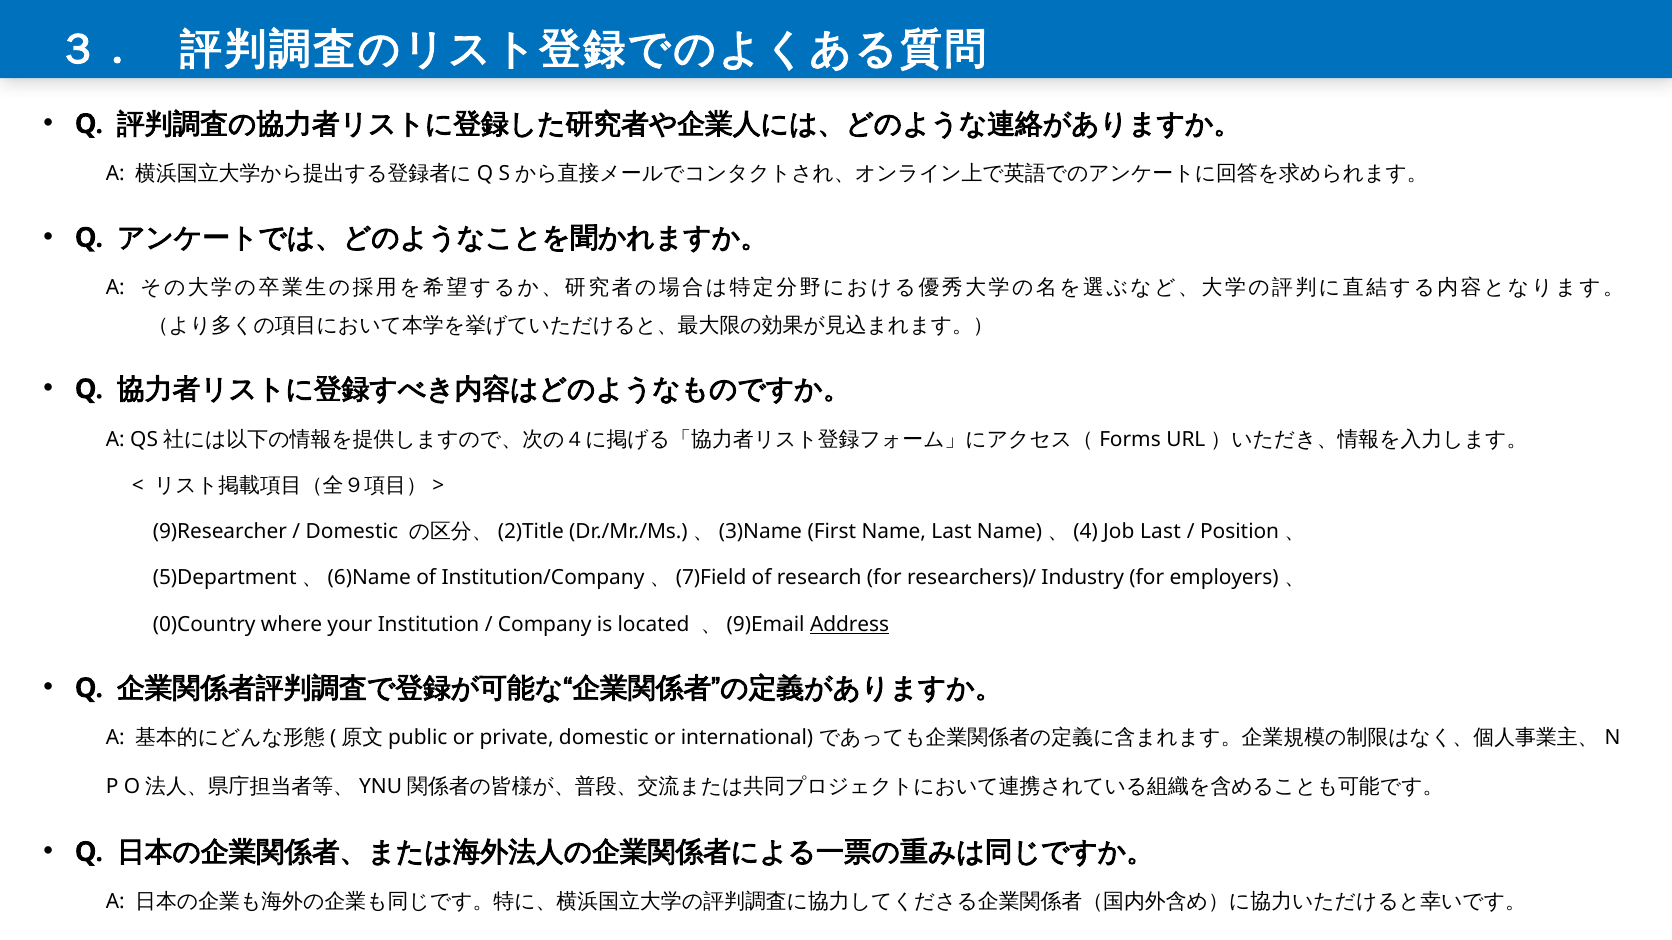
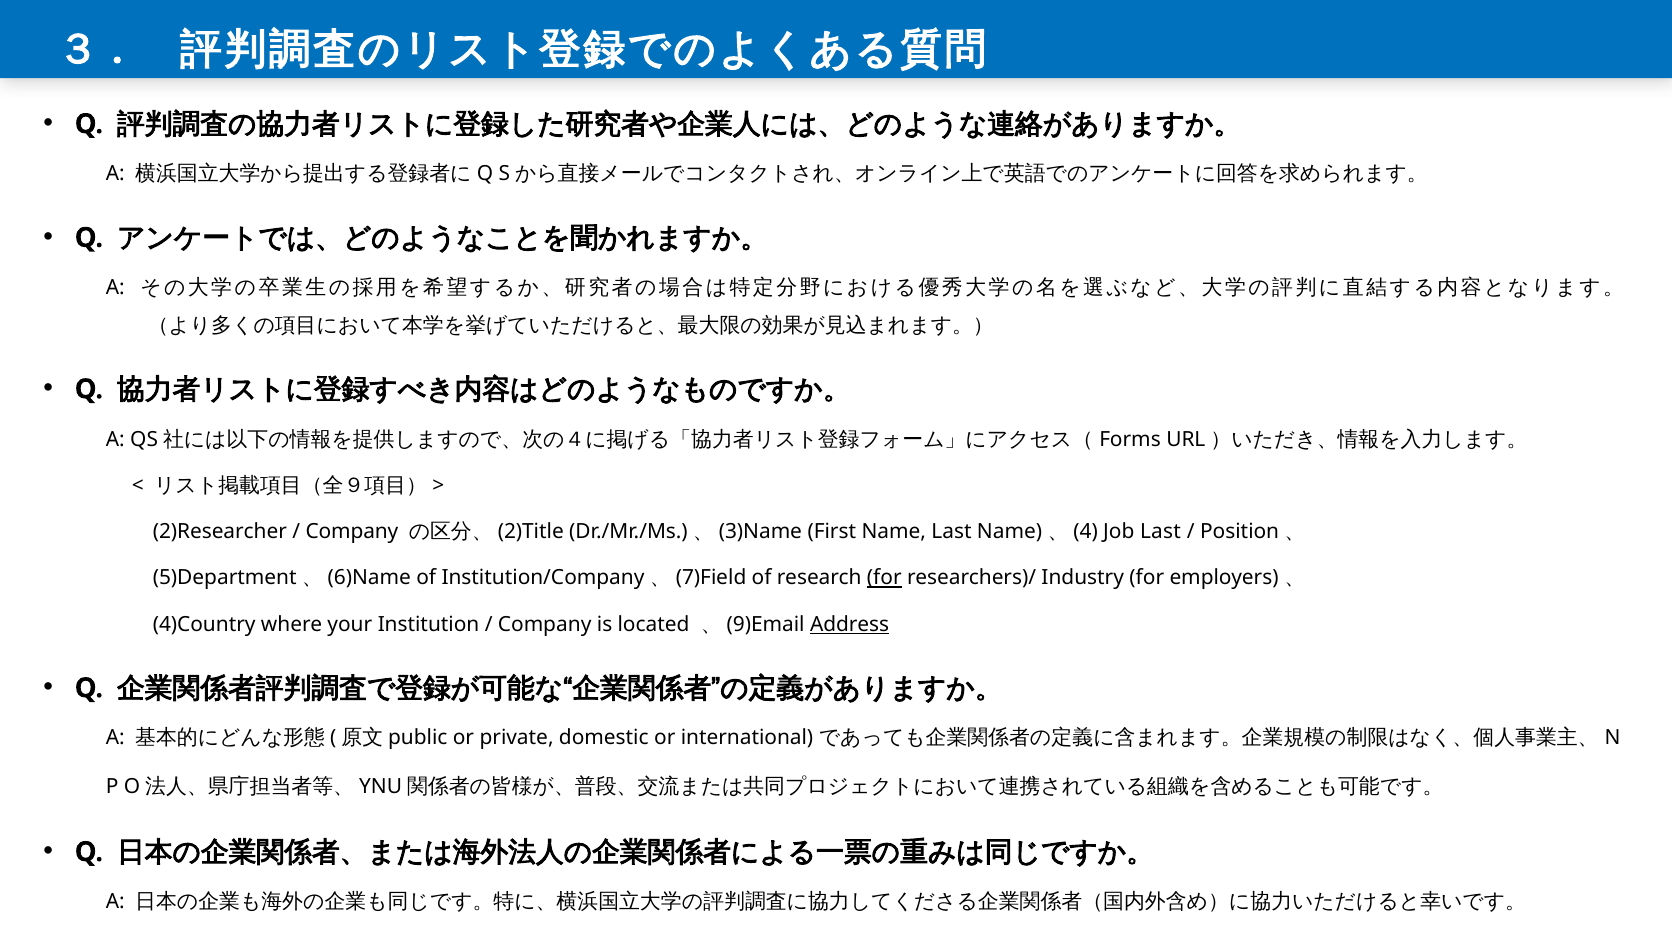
9)Researcher: 9)Researcher -> 2)Researcher
Domestic at (352, 532): Domestic -> Company
for at (884, 578) underline: none -> present
0)Country: 0)Country -> 4)Country
